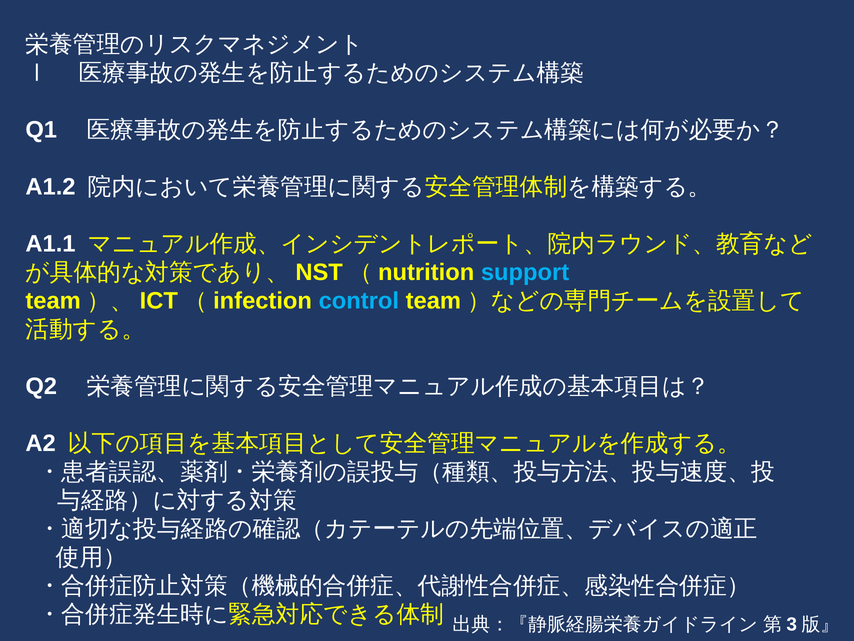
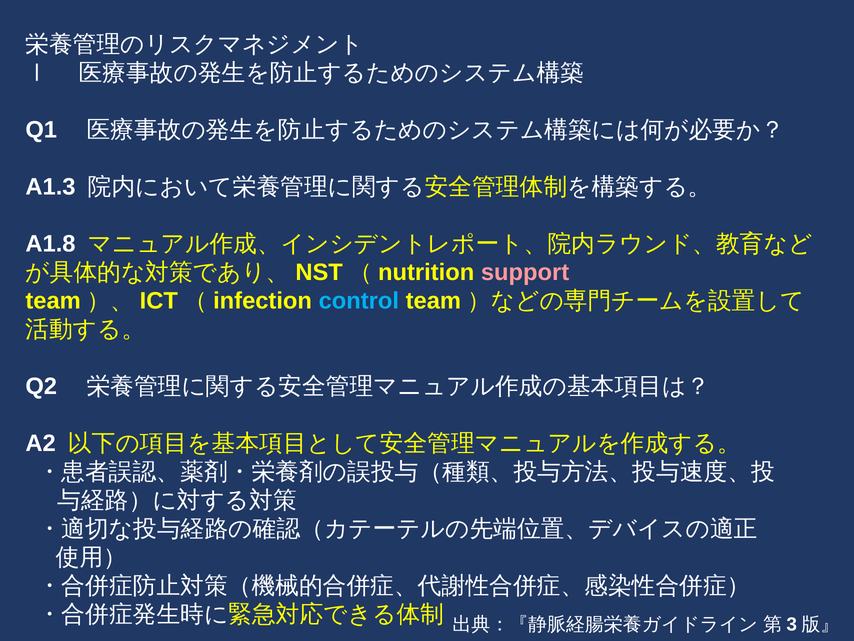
A1.2: A1.2 -> A1.3
A1.1: A1.1 -> A1.8
support colour: light blue -> pink
